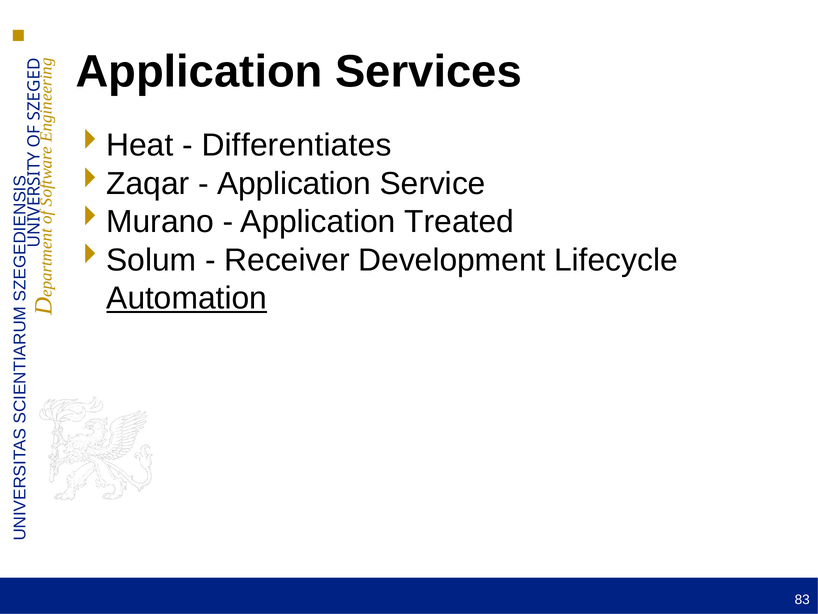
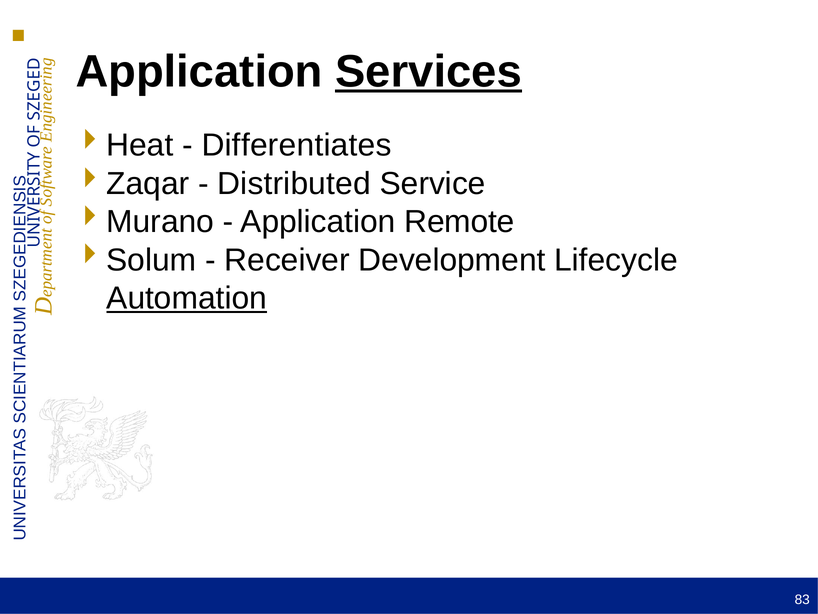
Services underline: none -> present
Application at (294, 184): Application -> Distributed
Treated: Treated -> Remote
